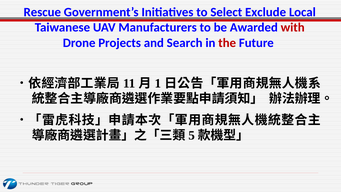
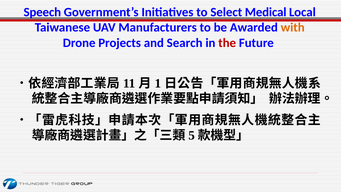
Rescue: Rescue -> Speech
Exclude: Exclude -> Medical
with colour: red -> orange
